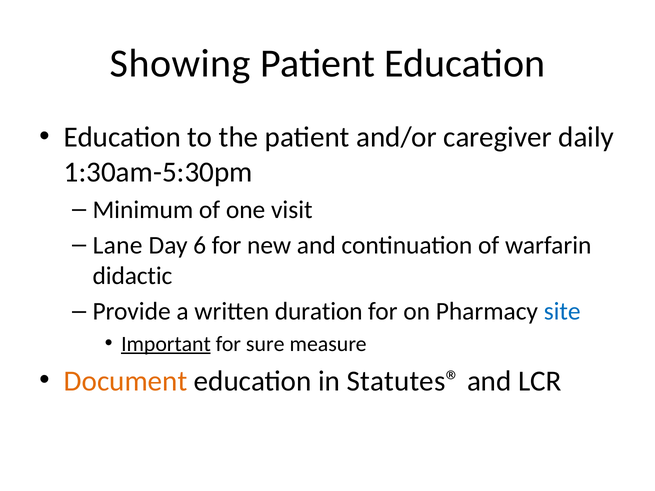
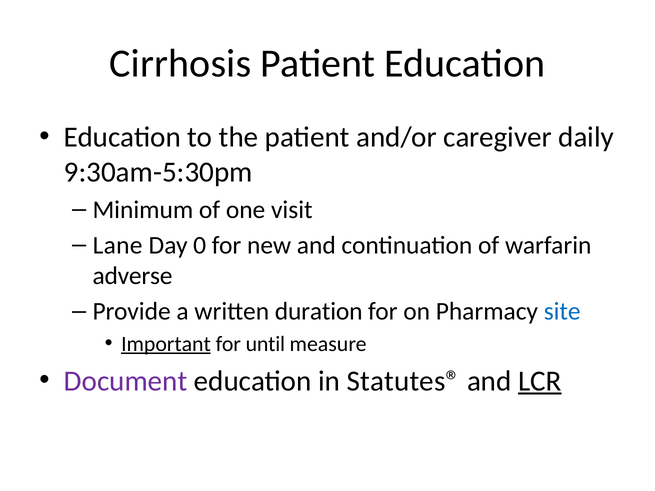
Showing: Showing -> Cirrhosis
1:30am-5:30pm: 1:30am-5:30pm -> 9:30am-5:30pm
6: 6 -> 0
didactic: didactic -> adverse
sure: sure -> until
Document colour: orange -> purple
LCR underline: none -> present
